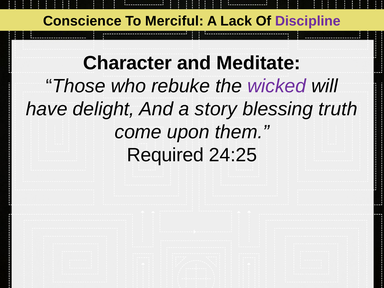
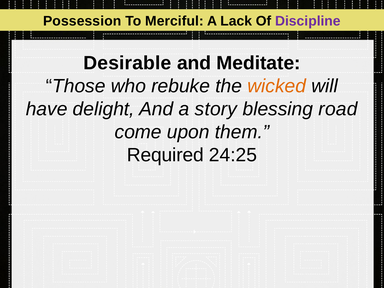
Conscience: Conscience -> Possession
Character: Character -> Desirable
wicked colour: purple -> orange
truth: truth -> road
